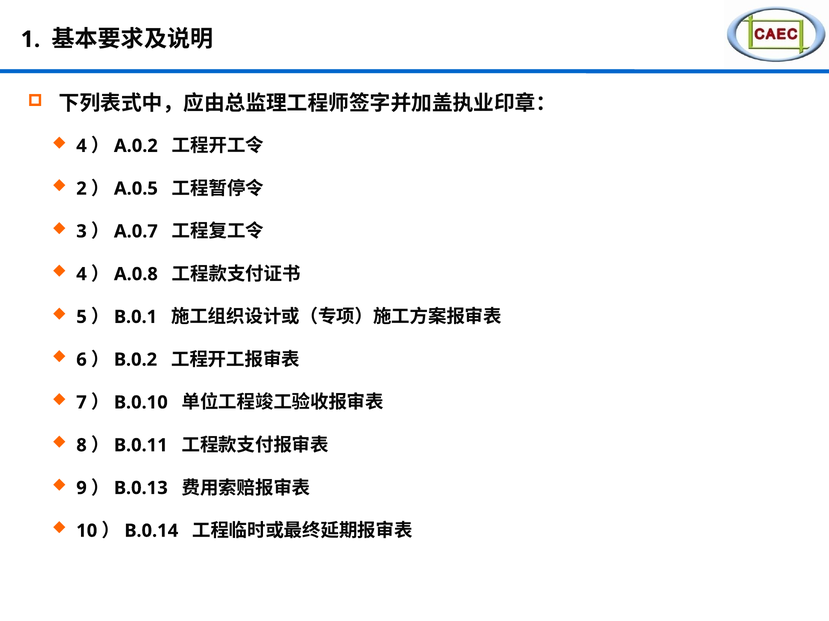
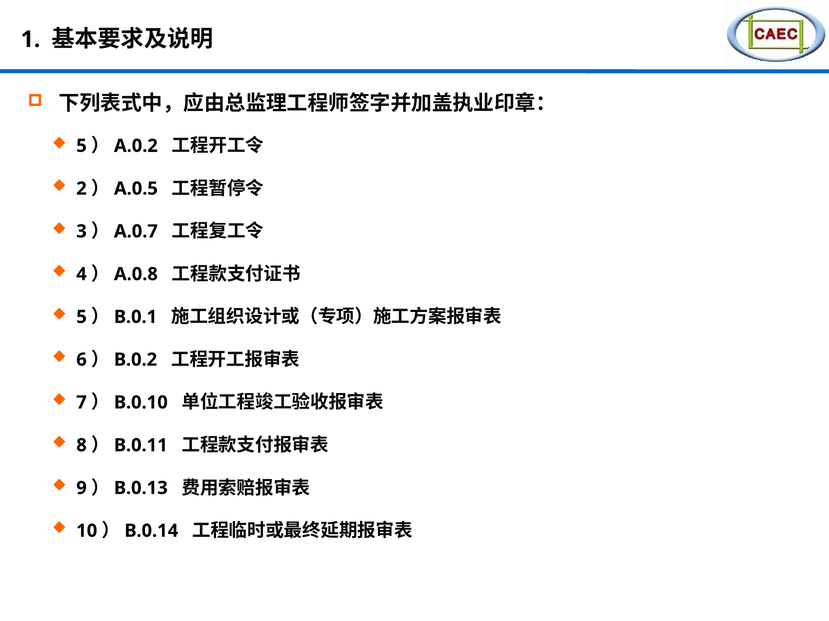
4 at (82, 146): 4 -> 5
